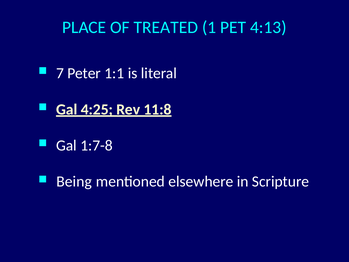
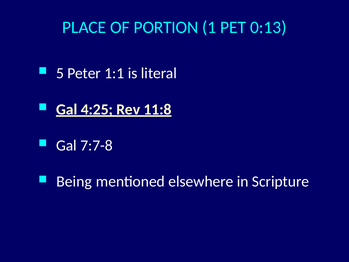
TREATED: TREATED -> PORTION
4:13: 4:13 -> 0:13
7: 7 -> 5
1:7-8: 1:7-8 -> 7:7-8
